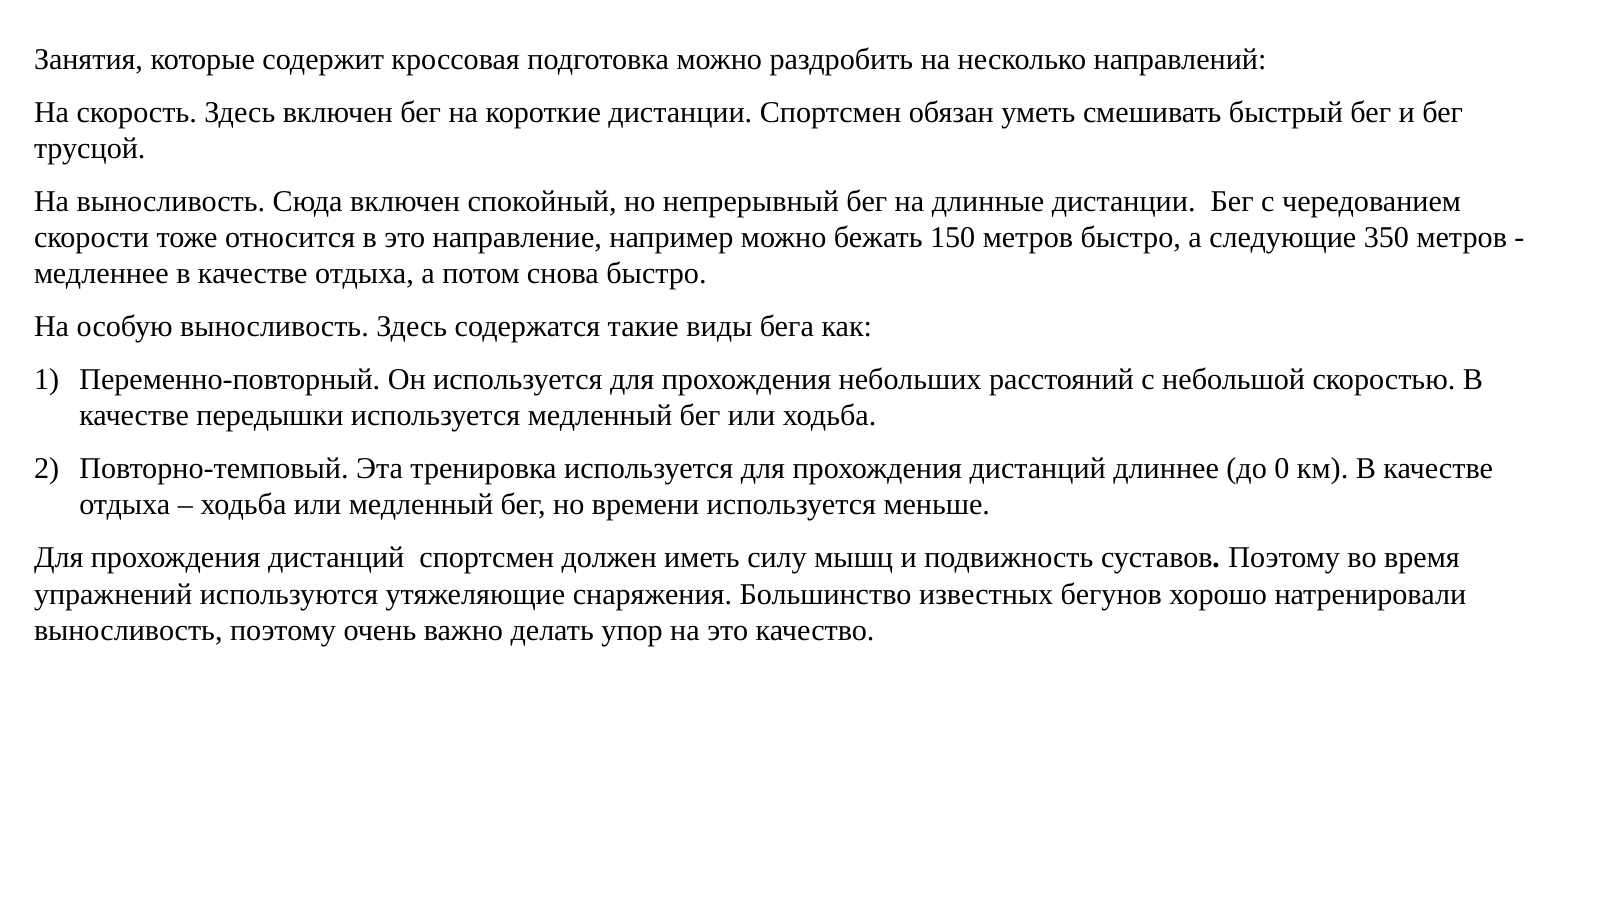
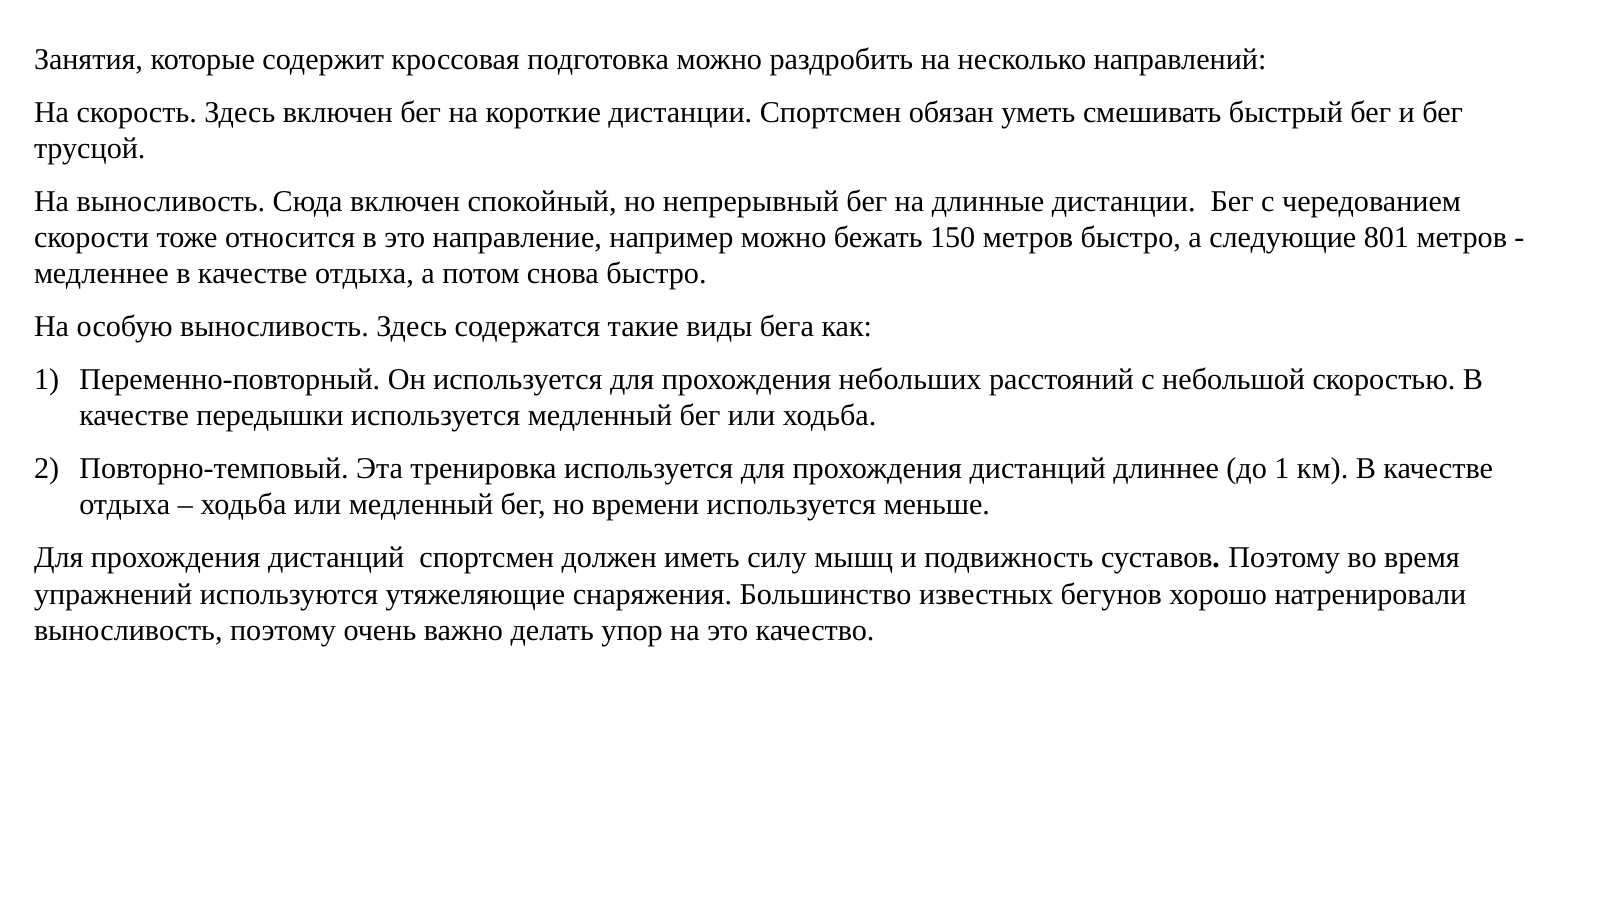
350: 350 -> 801
до 0: 0 -> 1
